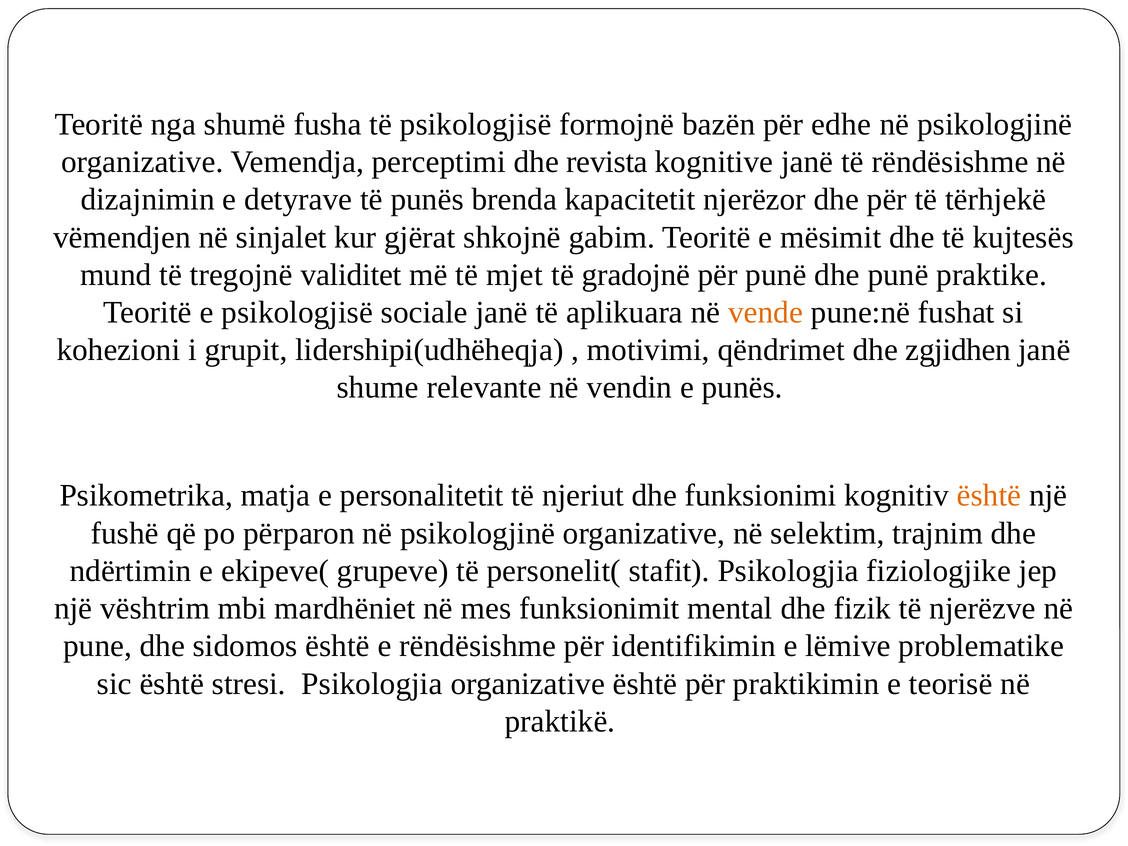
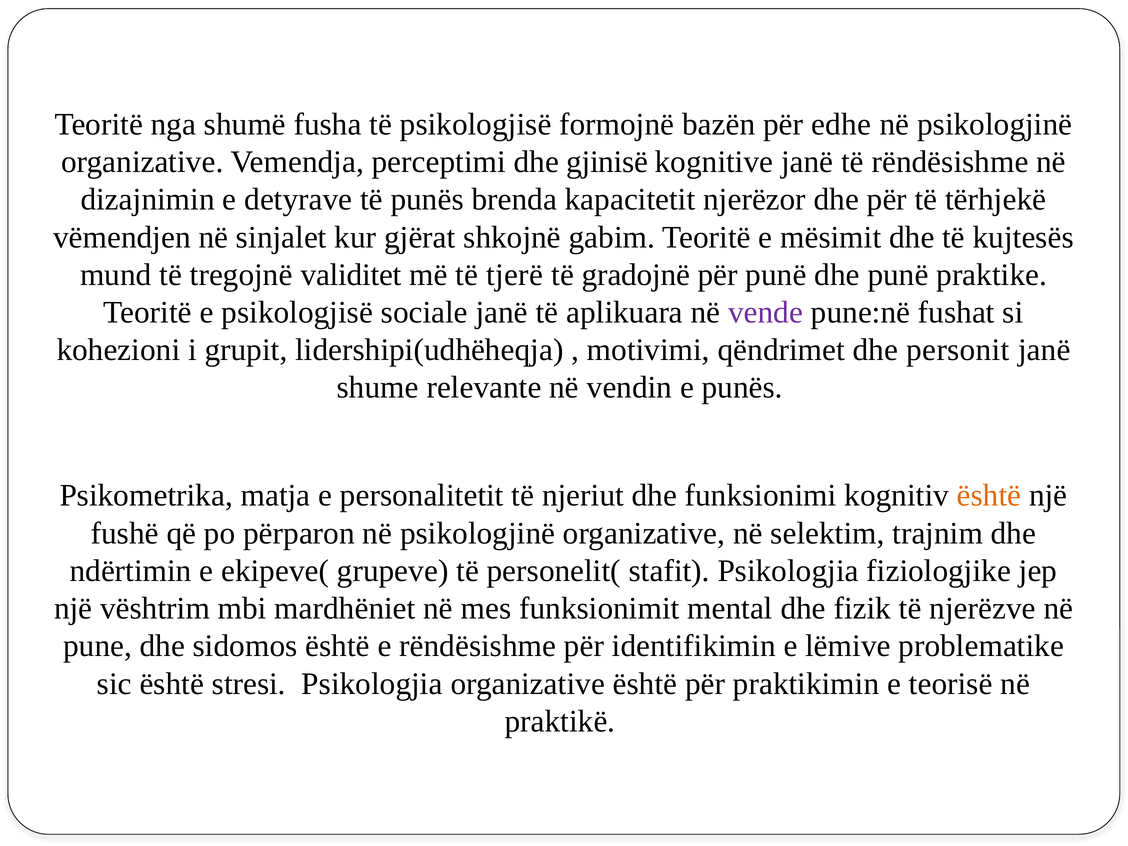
revista: revista -> gjinisë
mjet: mjet -> tjerë
vende colour: orange -> purple
zgjidhen: zgjidhen -> personit
